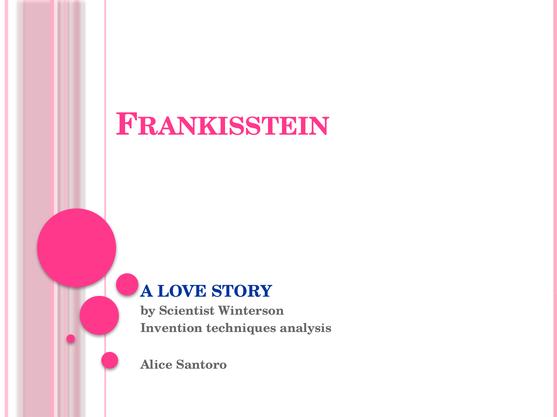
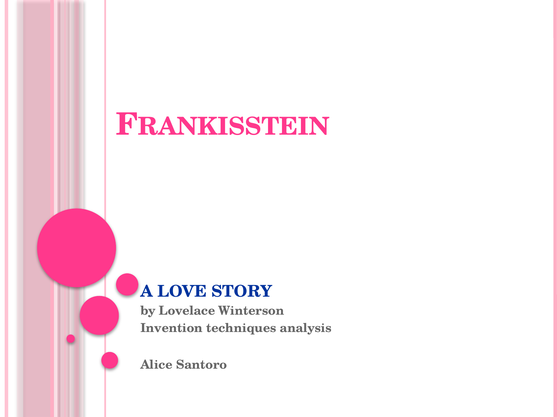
Scientist: Scientist -> Lovelace
